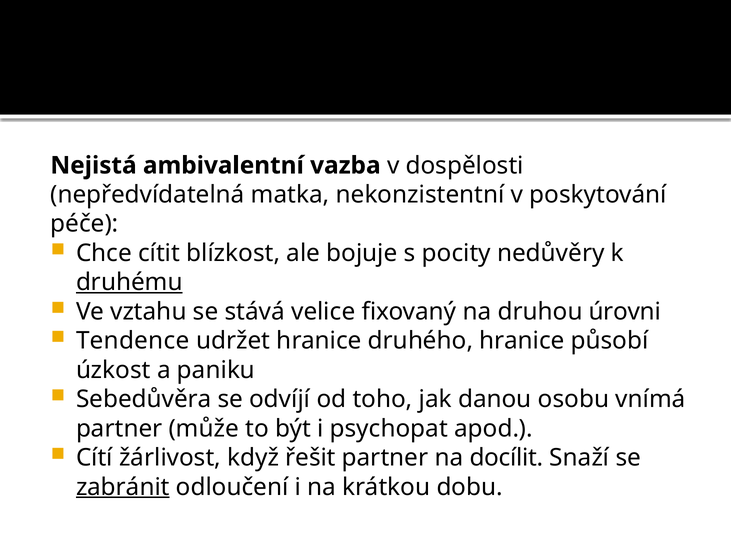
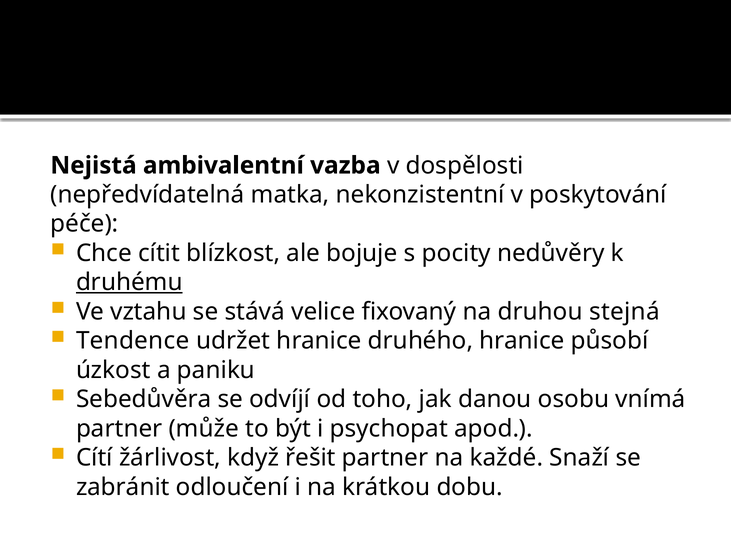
úrovni: úrovni -> stejná
docílit: docílit -> každé
zabránit underline: present -> none
